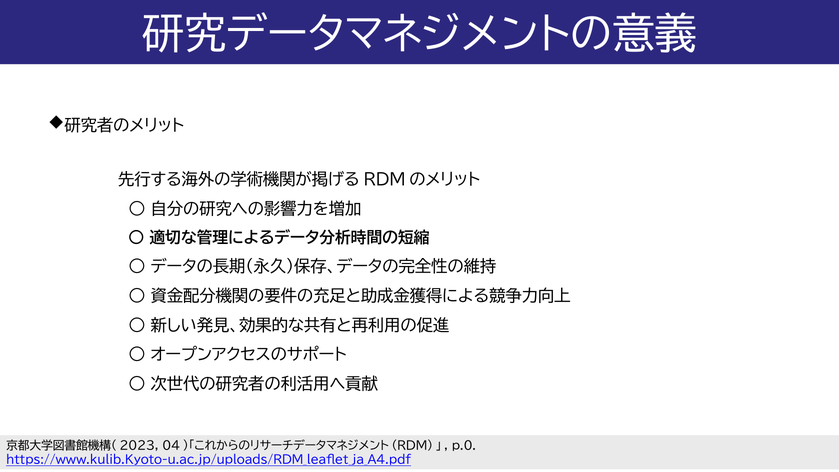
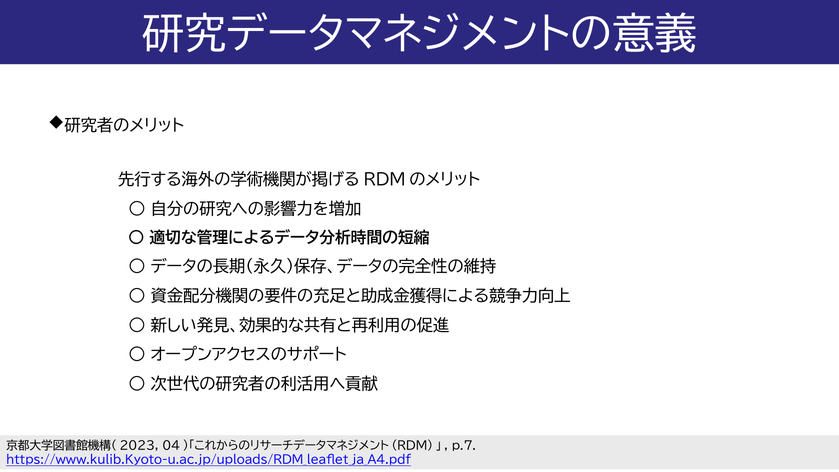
p.0: p.0 -> p.7
